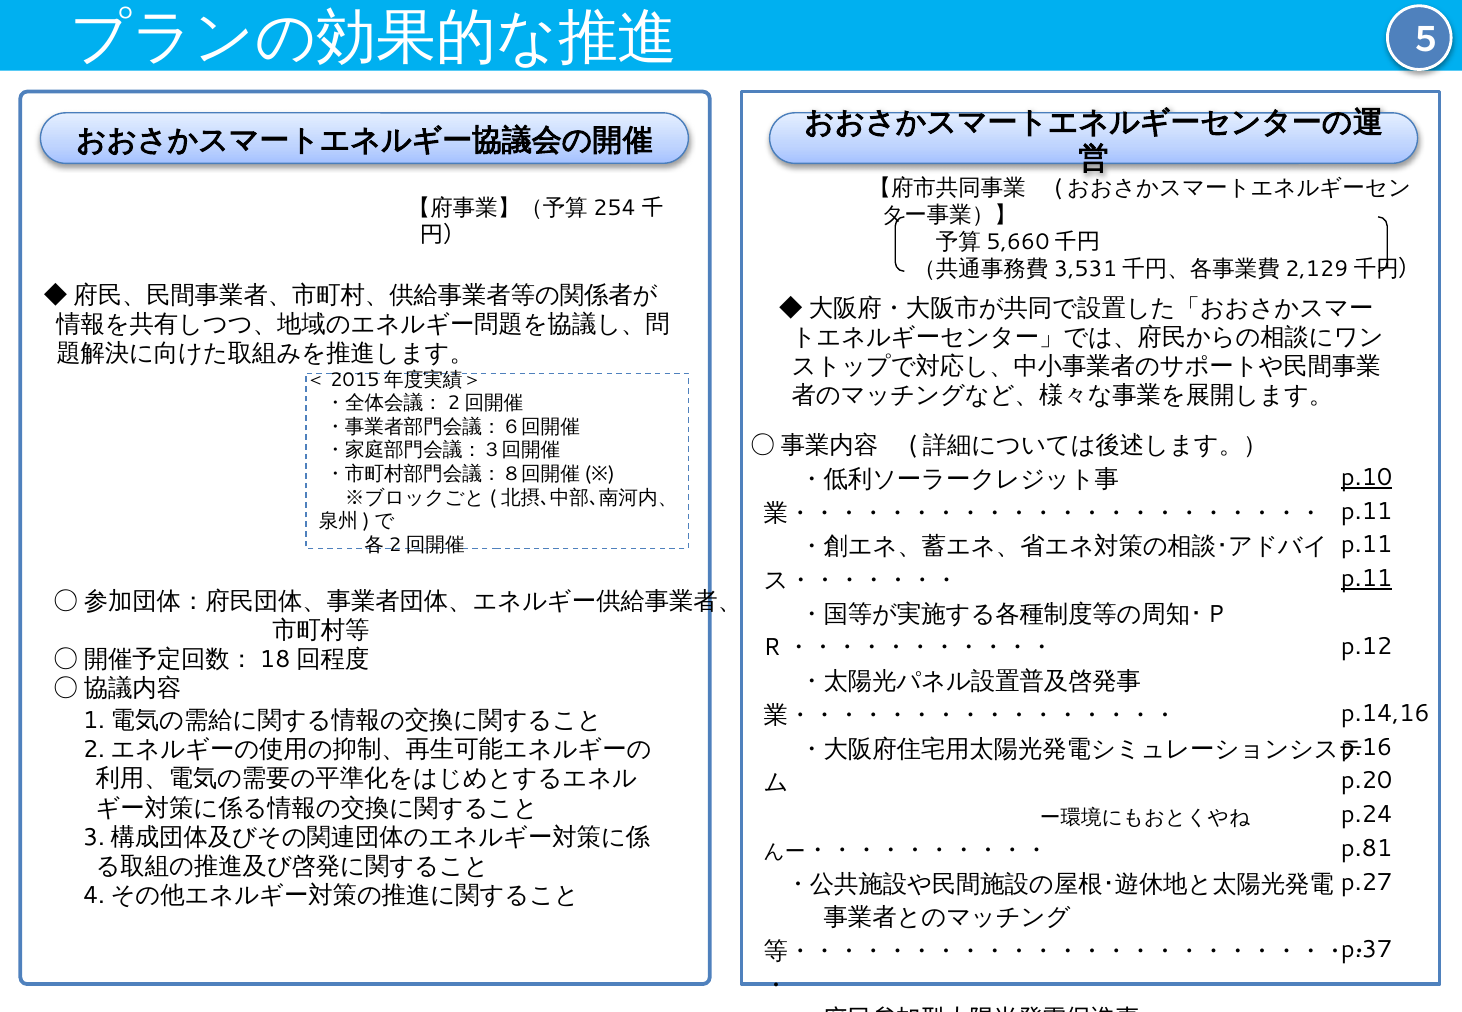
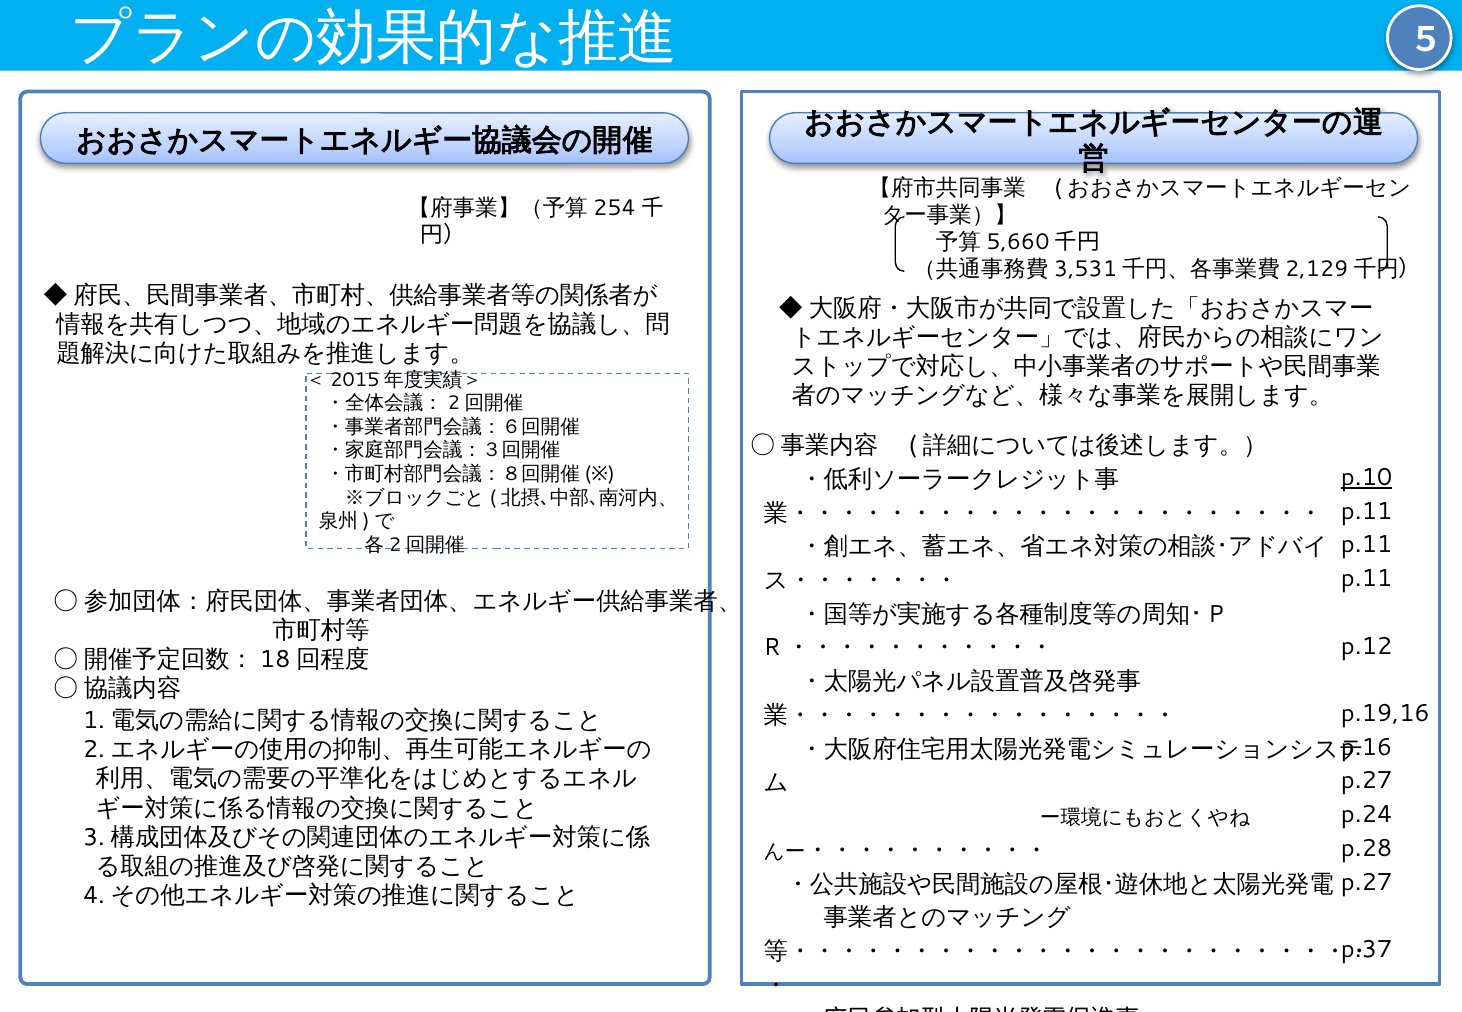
p.11 at (1367, 579) underline: present -> none
p.14,16: p.14,16 -> p.19,16
p.20 at (1367, 781): p.20 -> p.27
p.81: p.81 -> p.28
